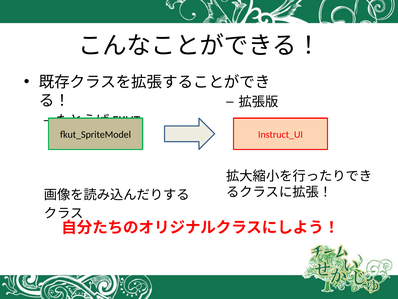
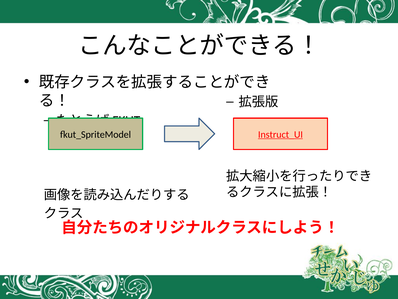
Instruct_UI underline: none -> present
